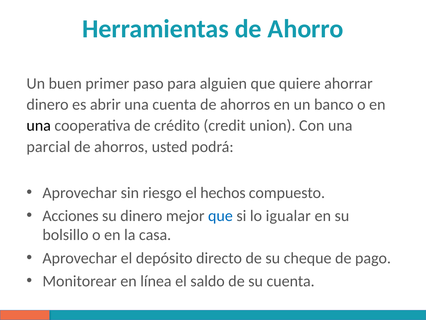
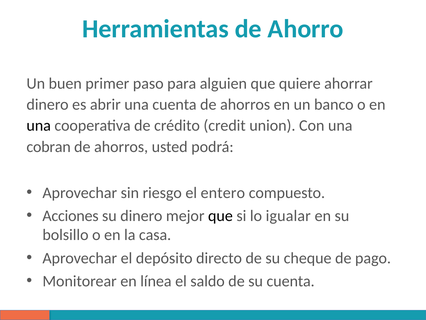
parcial: parcial -> cobran
hechos: hechos -> entero
que at (220, 215) colour: blue -> black
